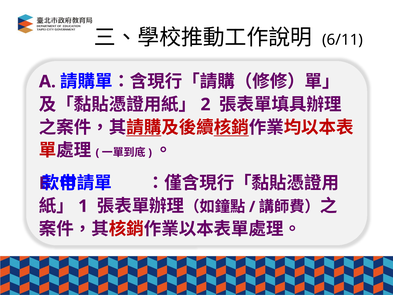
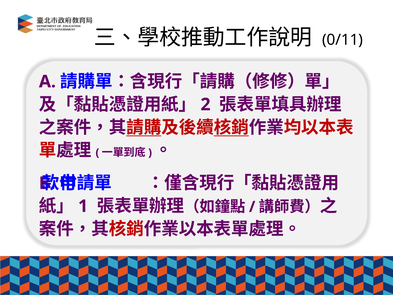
6/11: 6/11 -> 0/11
